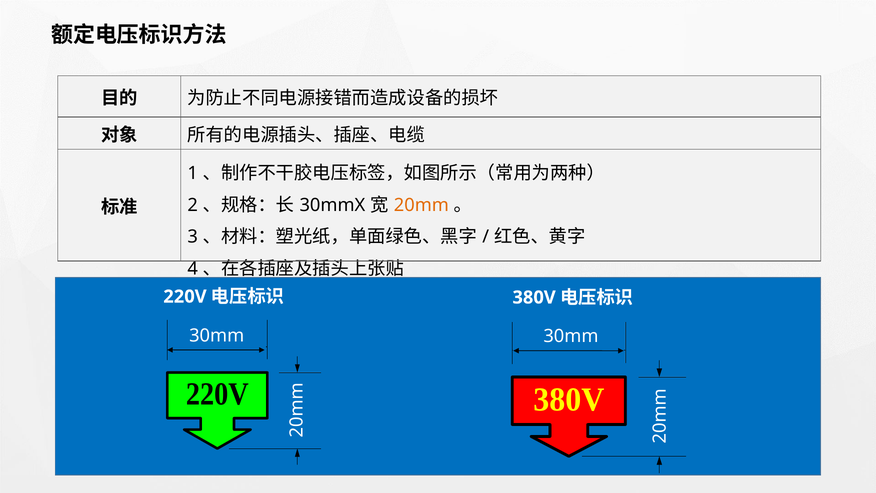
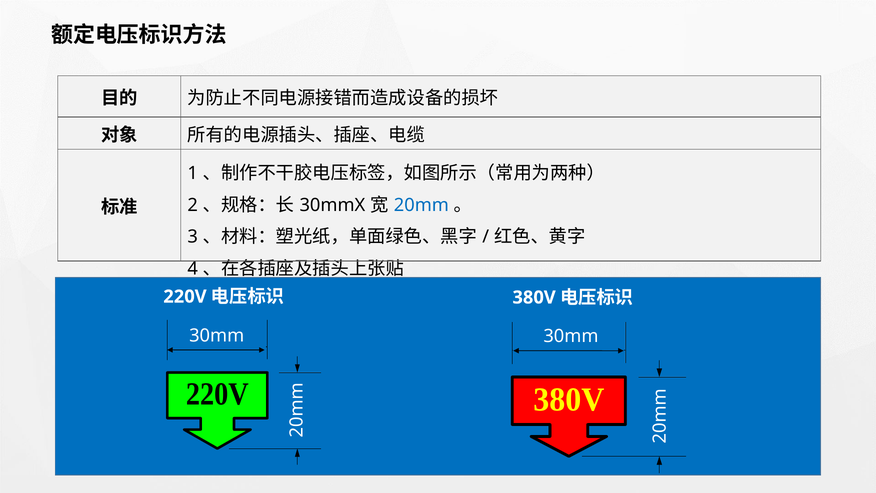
20mm colour: orange -> blue
